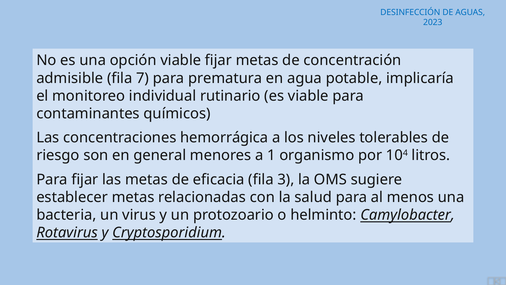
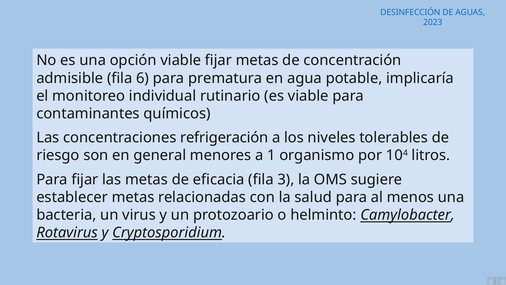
7: 7 -> 6
hemorrágica: hemorrágica -> refrigeración
